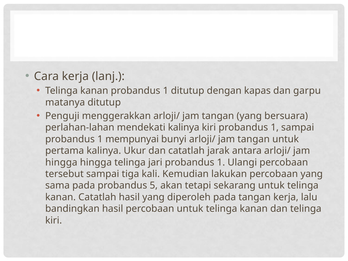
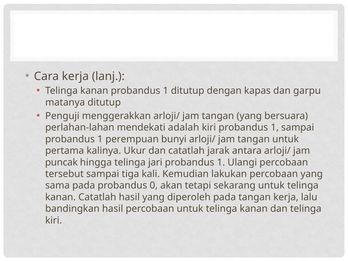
mendekati kalinya: kalinya -> adalah
mempunyai: mempunyai -> perempuan
hingga at (61, 162): hingga -> puncak
5: 5 -> 0
